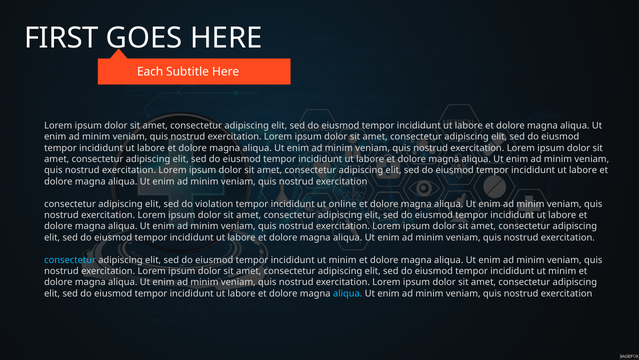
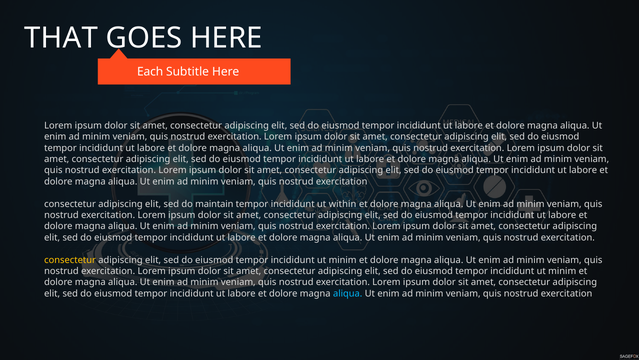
FIRST: FIRST -> THAT
violation: violation -> maintain
online: online -> within
consectetur at (70, 260) colour: light blue -> yellow
